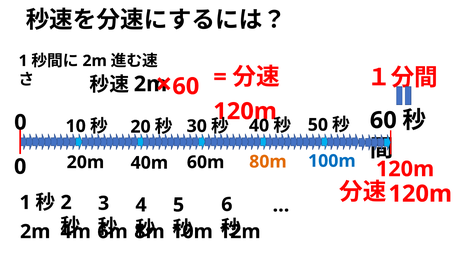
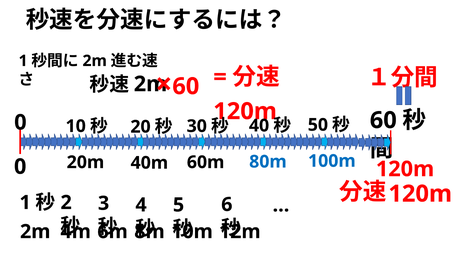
80m colour: orange -> blue
